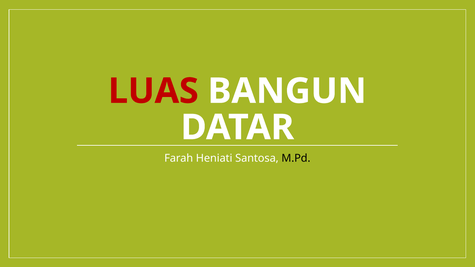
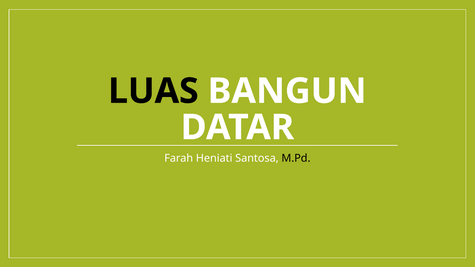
LUAS colour: red -> black
